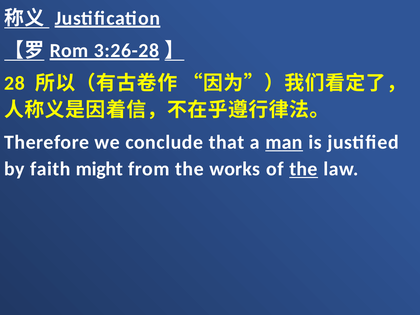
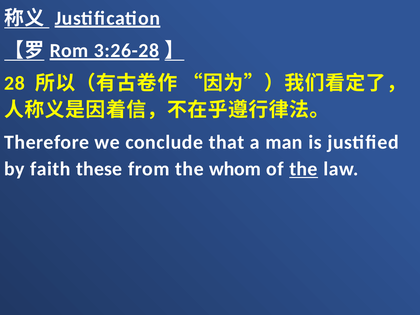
man underline: present -> none
might: might -> these
works: works -> whom
